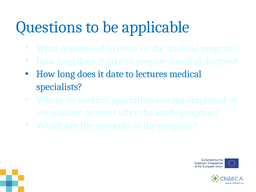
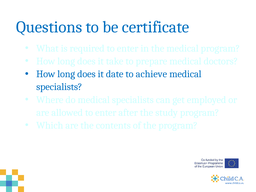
applicable: applicable -> certificate
lectures: lectures -> achieve
